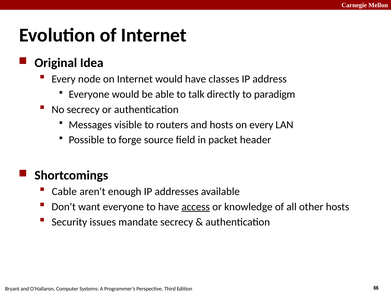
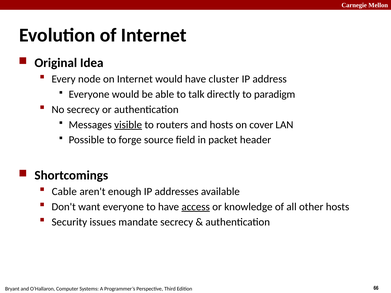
classes: classes -> cluster
visible underline: none -> present
on every: every -> cover
